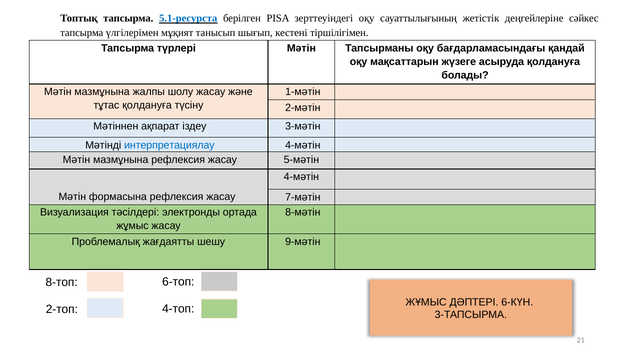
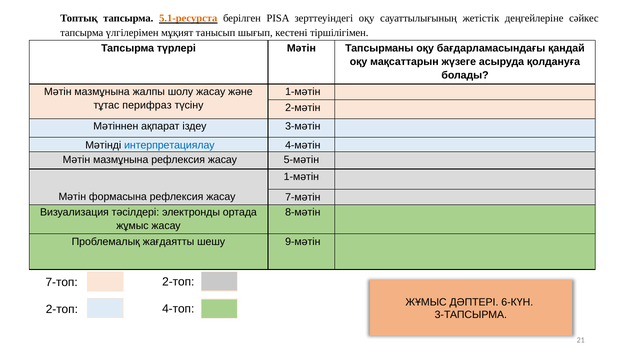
5.1-ресурста colour: blue -> orange
тұтас қолдануға: қолдануға -> перифраз
4-мәтін at (301, 177): 4-мәтін -> 1-мәтін
6-топ at (178, 282): 6-топ -> 2-топ
8-топ: 8-топ -> 7-топ
